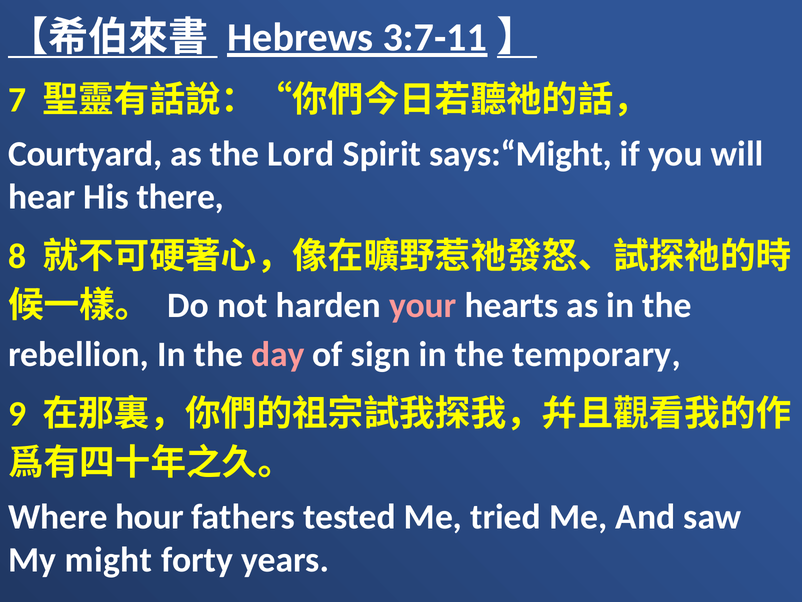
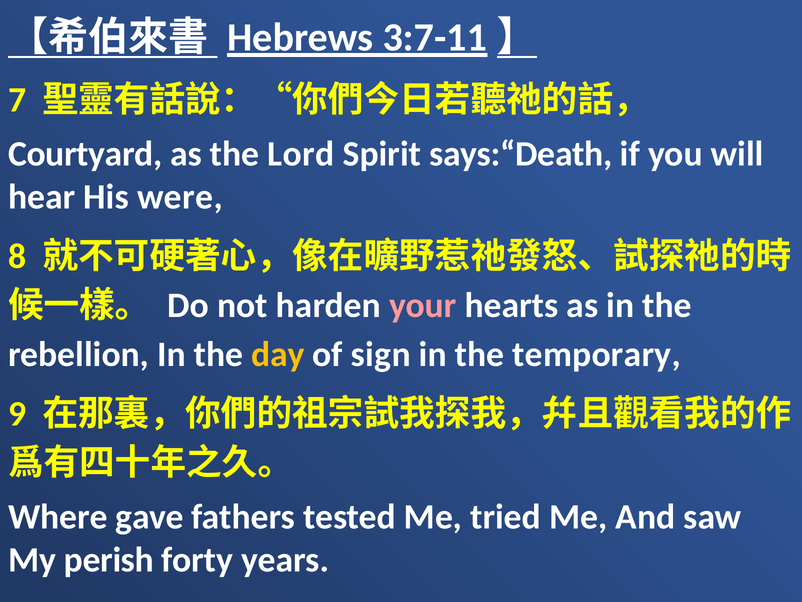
says:“Might: says:“Might -> says:“Death
there: there -> were
day colour: pink -> yellow
hour: hour -> gave
might: might -> perish
